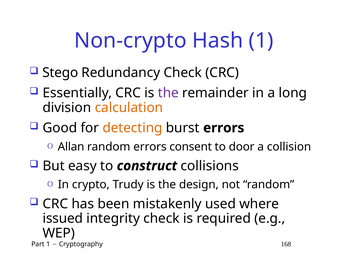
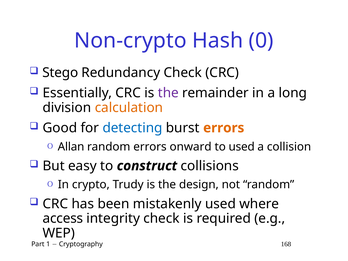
Hash 1: 1 -> 0
detecting colour: orange -> blue
errors at (224, 128) colour: black -> orange
consent: consent -> onward
to door: door -> used
issued: issued -> access
